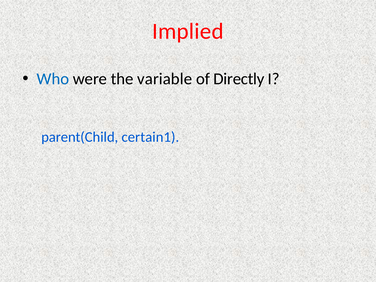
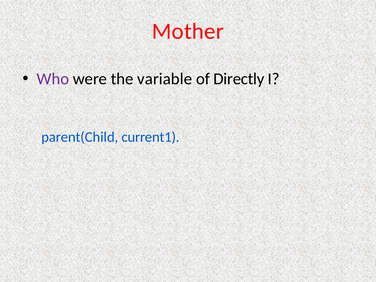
Implied: Implied -> Mother
Who colour: blue -> purple
certain1: certain1 -> current1
